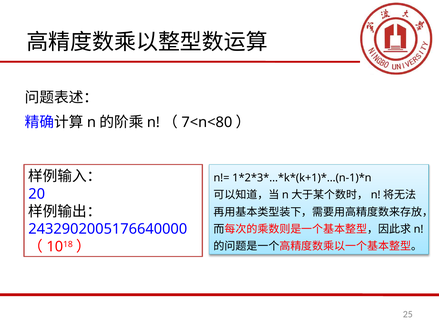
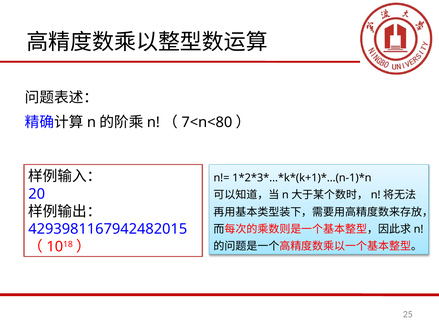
2432902005176640000: 2432902005176640000 -> 4293981167942482015
